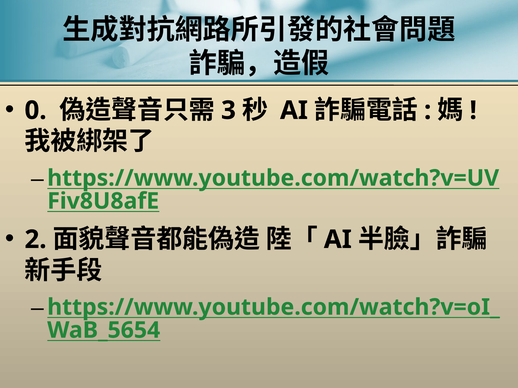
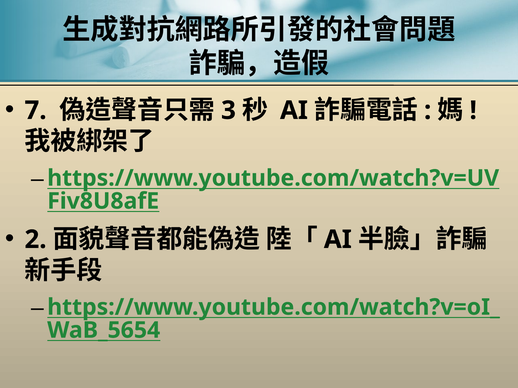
0: 0 -> 7
